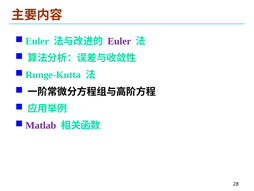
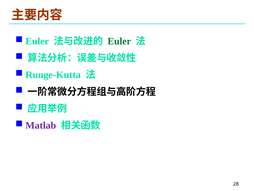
Euler at (119, 41) colour: purple -> green
